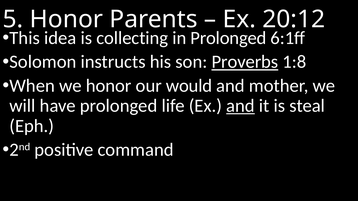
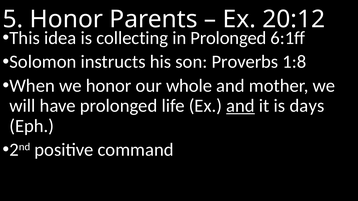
Proverbs underline: present -> none
would: would -> whole
steal: steal -> days
